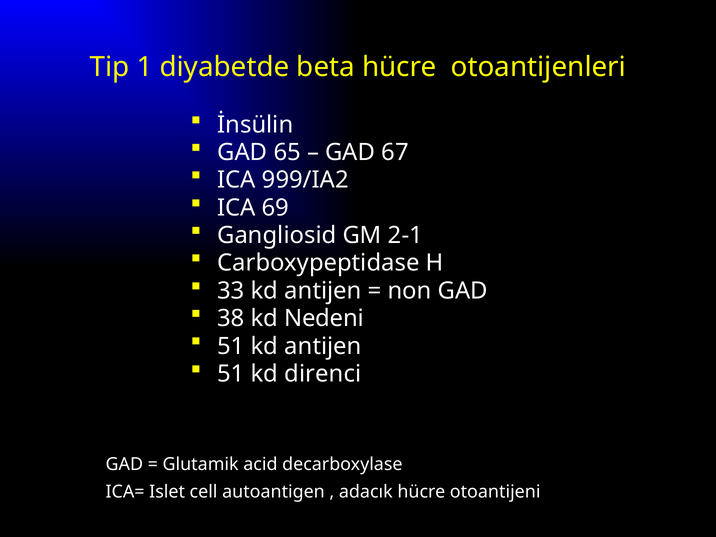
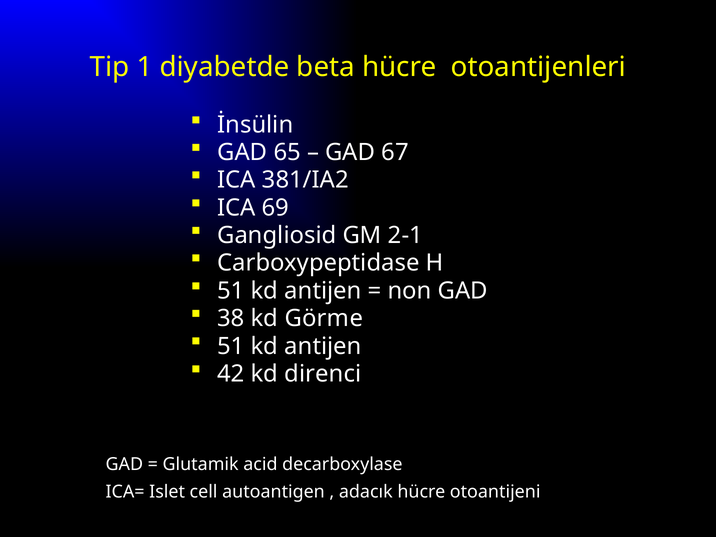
999/IA2: 999/IA2 -> 381/IA2
33 at (231, 291): 33 -> 51
Nedeni: Nedeni -> Görme
51 at (231, 374): 51 -> 42
